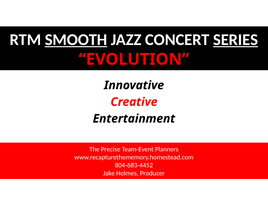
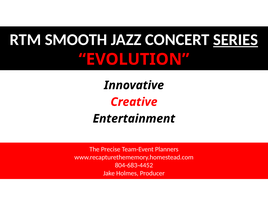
SMOOTH underline: present -> none
